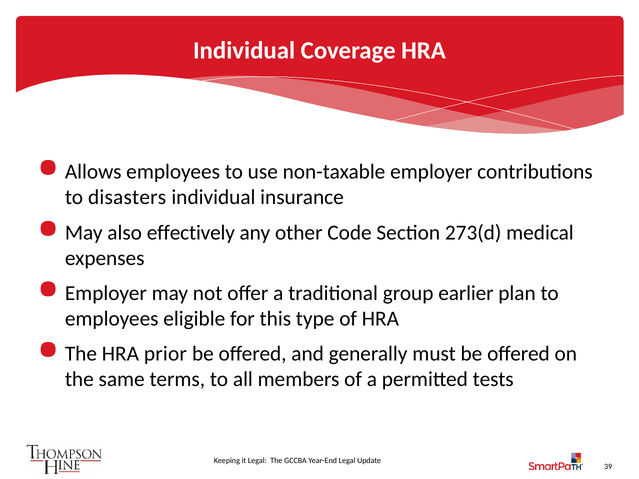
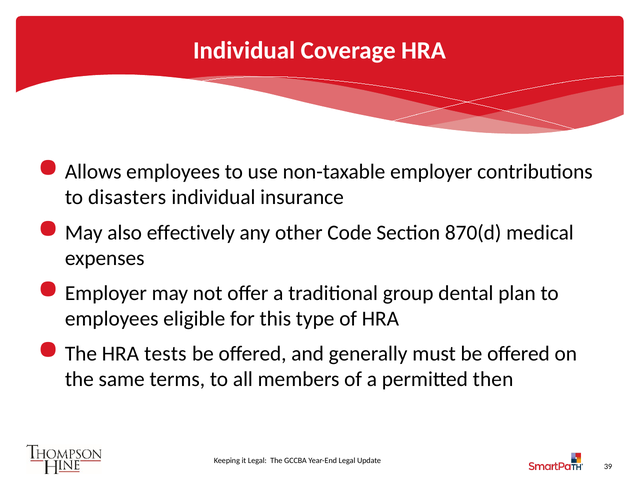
273(d: 273(d -> 870(d
earlier: earlier -> dental
prior: prior -> tests
tests: tests -> then
